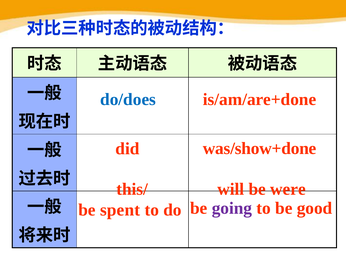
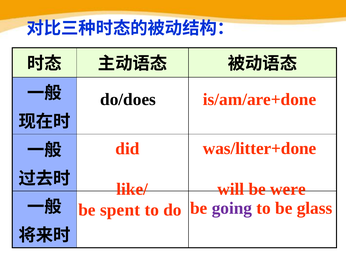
do/does colour: blue -> black
was/show+done: was/show+done -> was/litter+done
this/: this/ -> like/
good: good -> glass
